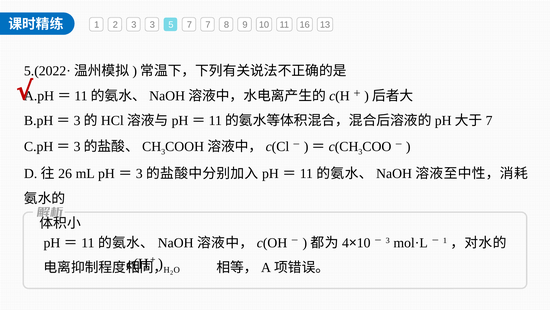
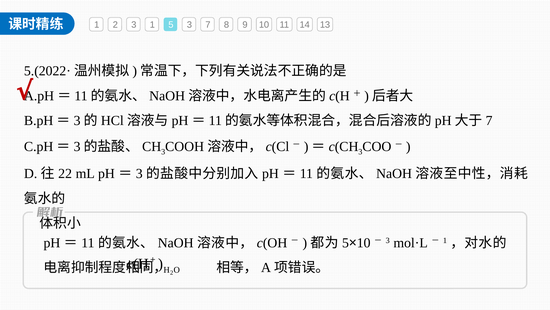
3 3: 3 -> 1
5 7: 7 -> 3
16: 16 -> 14
26: 26 -> 22
4 at (345, 242): 4 -> 5
